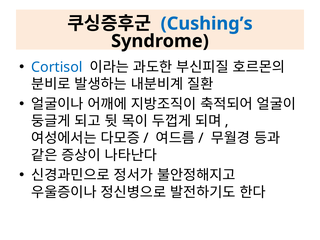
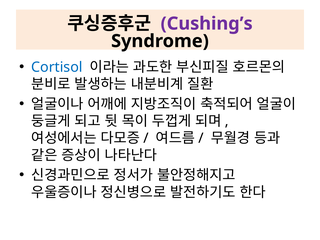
Cushing’s colour: blue -> purple
